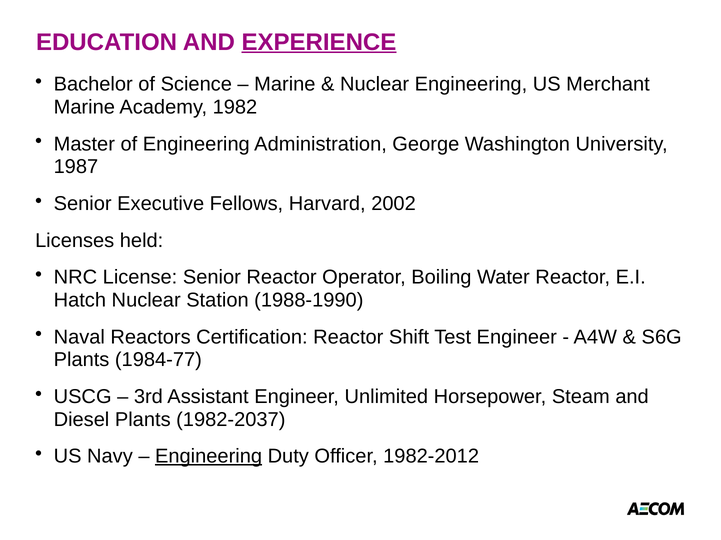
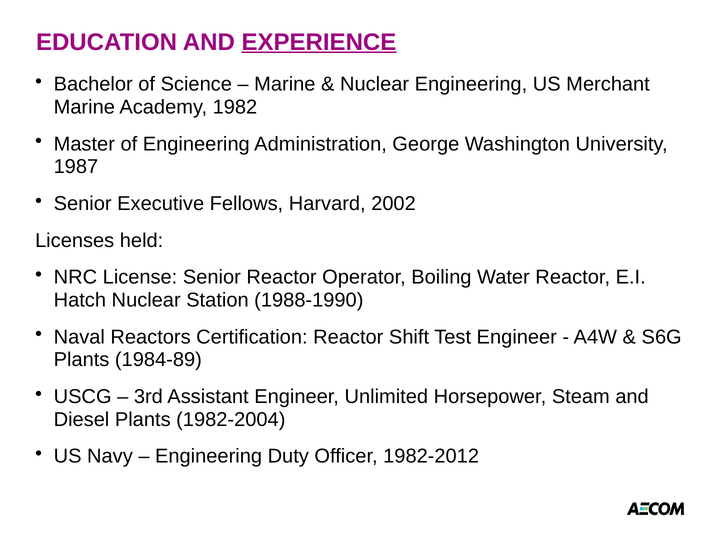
1984-77: 1984-77 -> 1984-89
1982-2037: 1982-2037 -> 1982-2004
Engineering at (209, 457) underline: present -> none
